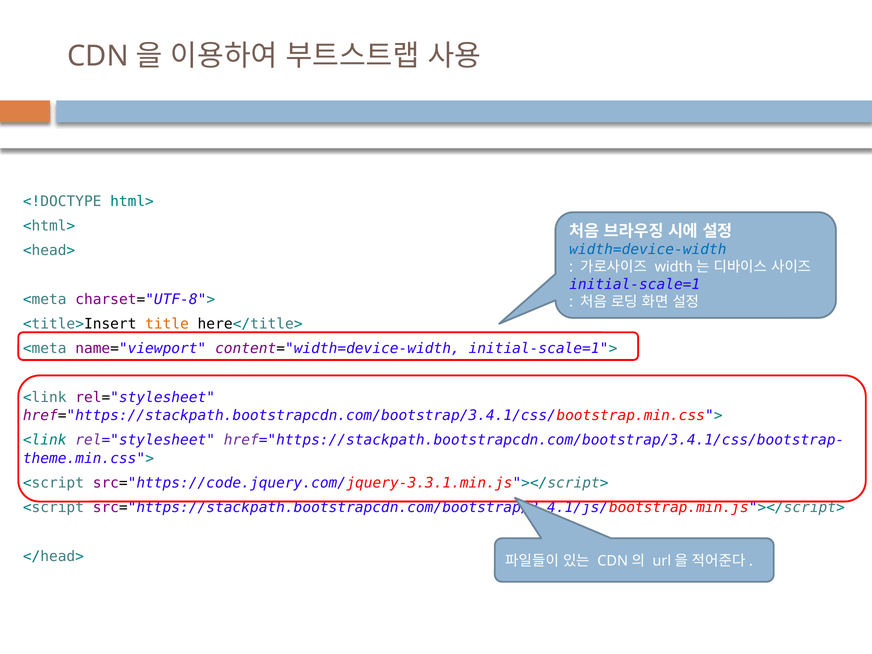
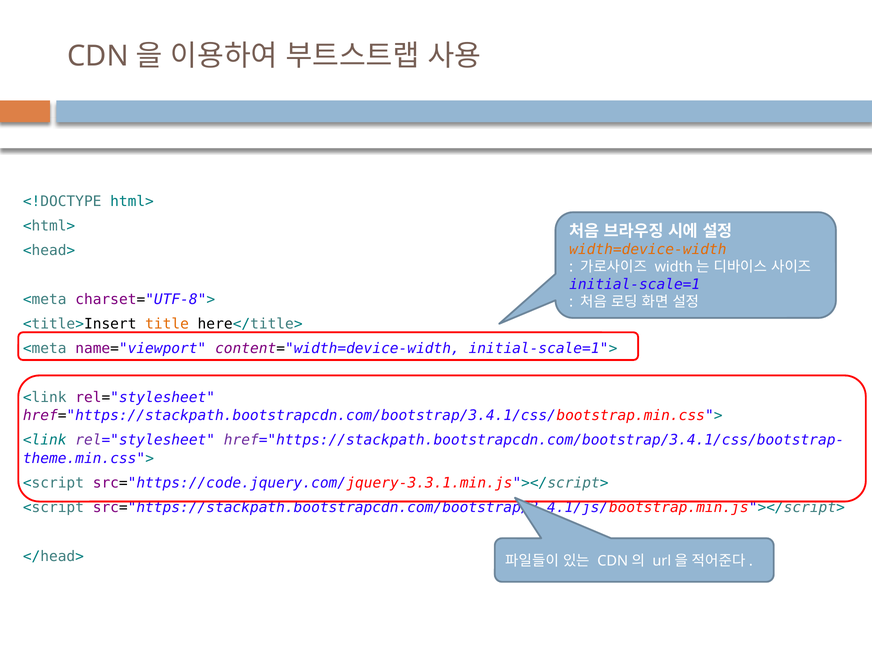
width=device-width colour: blue -> orange
